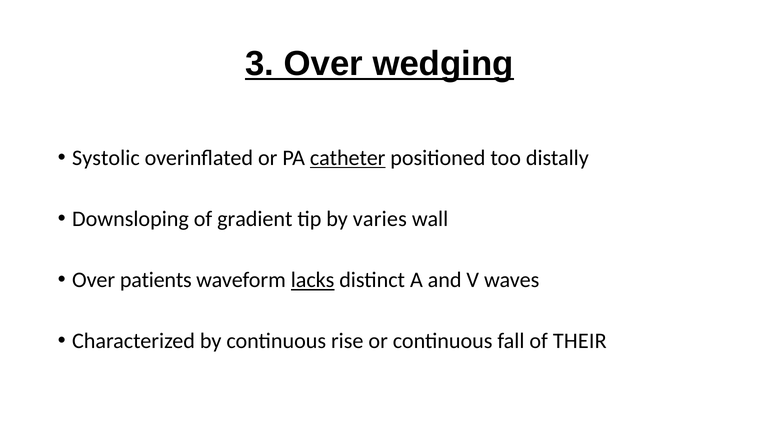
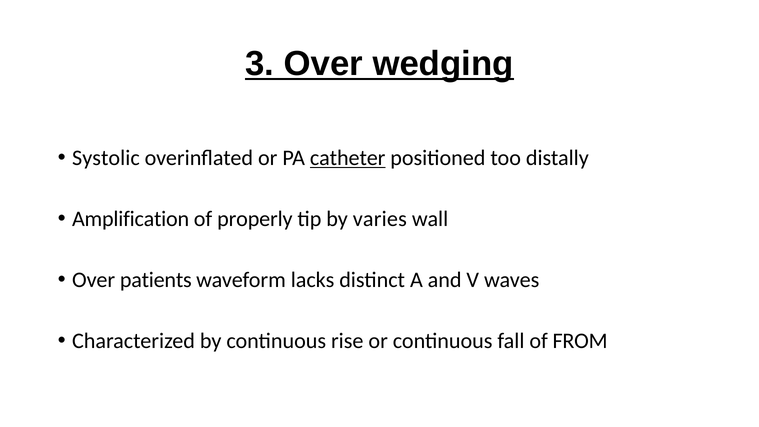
Downsloping: Downsloping -> Amplification
gradient: gradient -> properly
lacks underline: present -> none
THEIR: THEIR -> FROM
